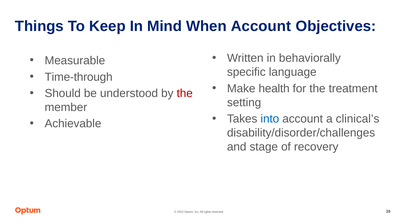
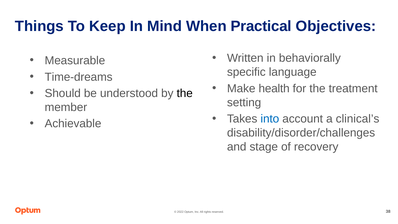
When Account: Account -> Practical
Time-through: Time-through -> Time-dreams
the at (185, 93) colour: red -> black
